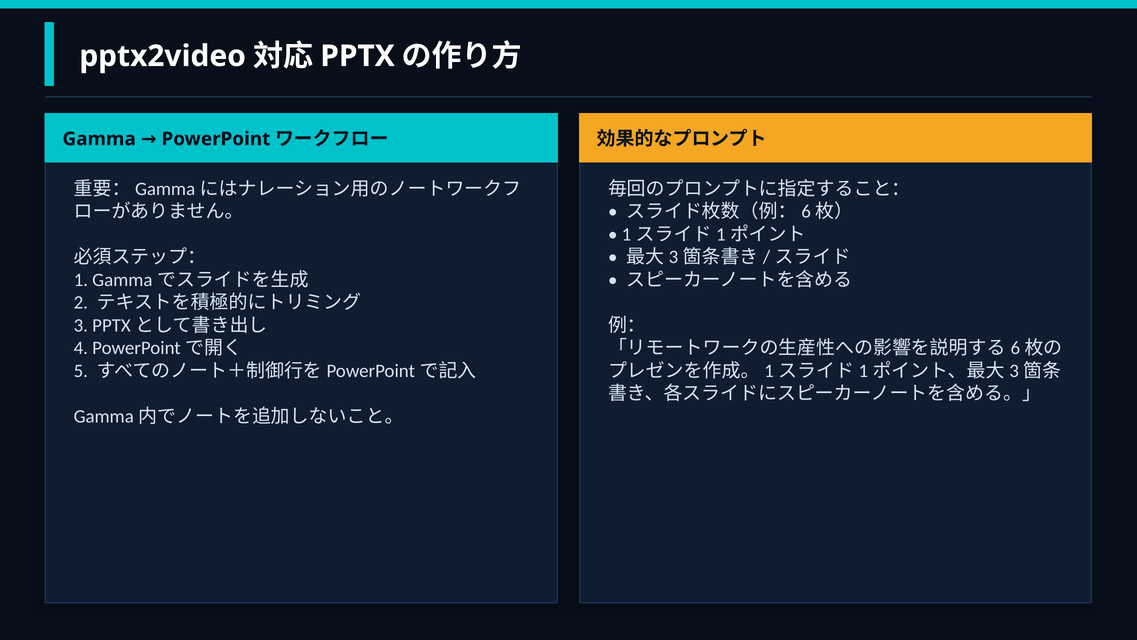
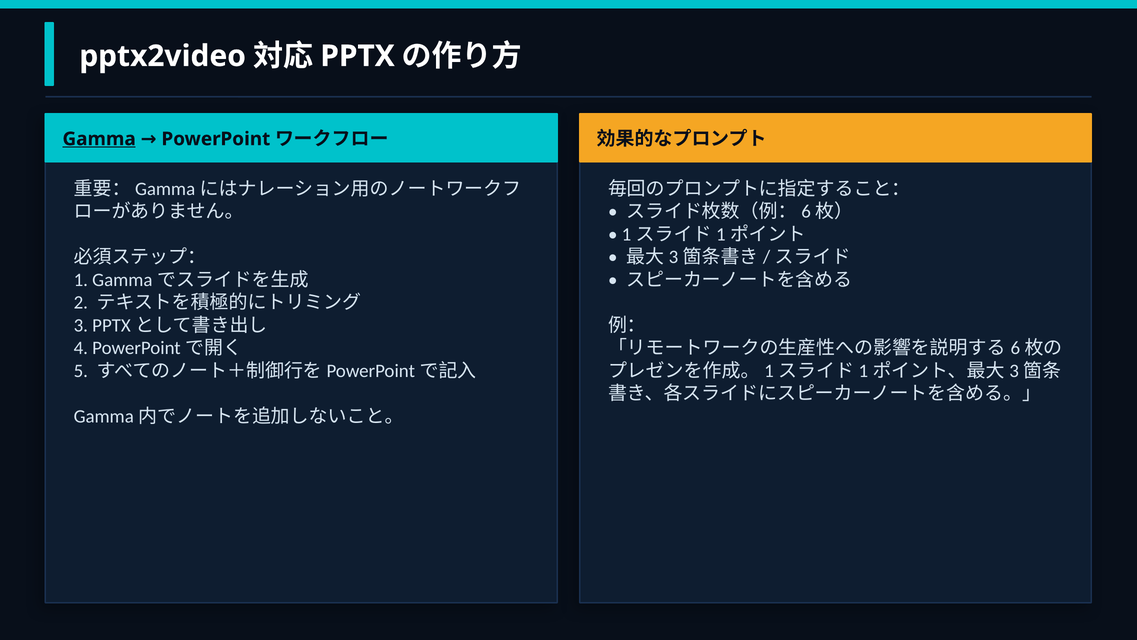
Gamma underline: none -> present
